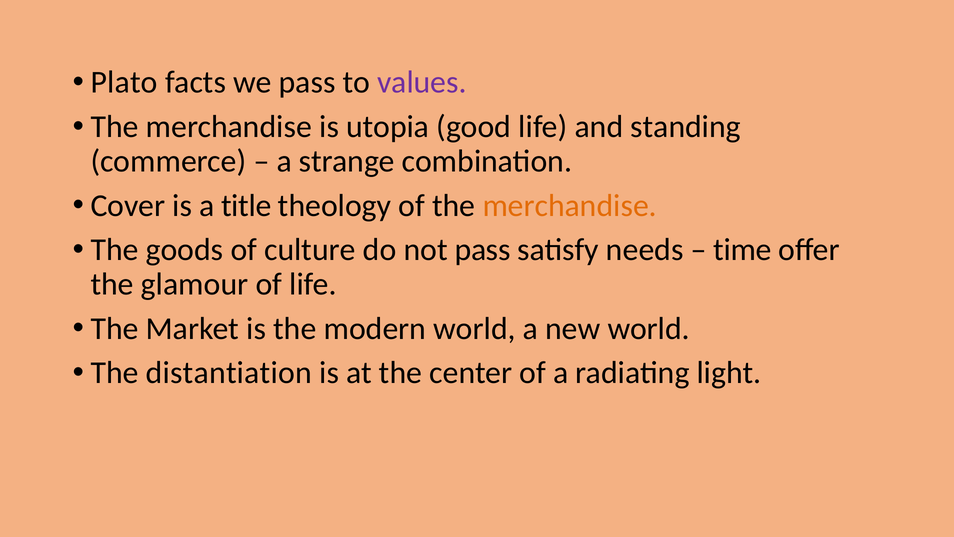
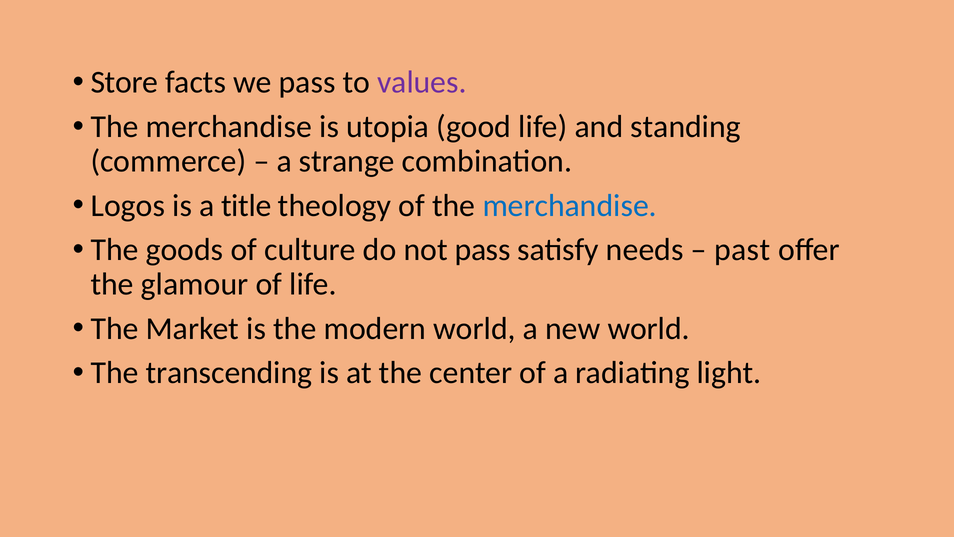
Plato: Plato -> Store
Cover: Cover -> Logos
merchandise at (570, 205) colour: orange -> blue
time: time -> past
distantiation: distantiation -> transcending
